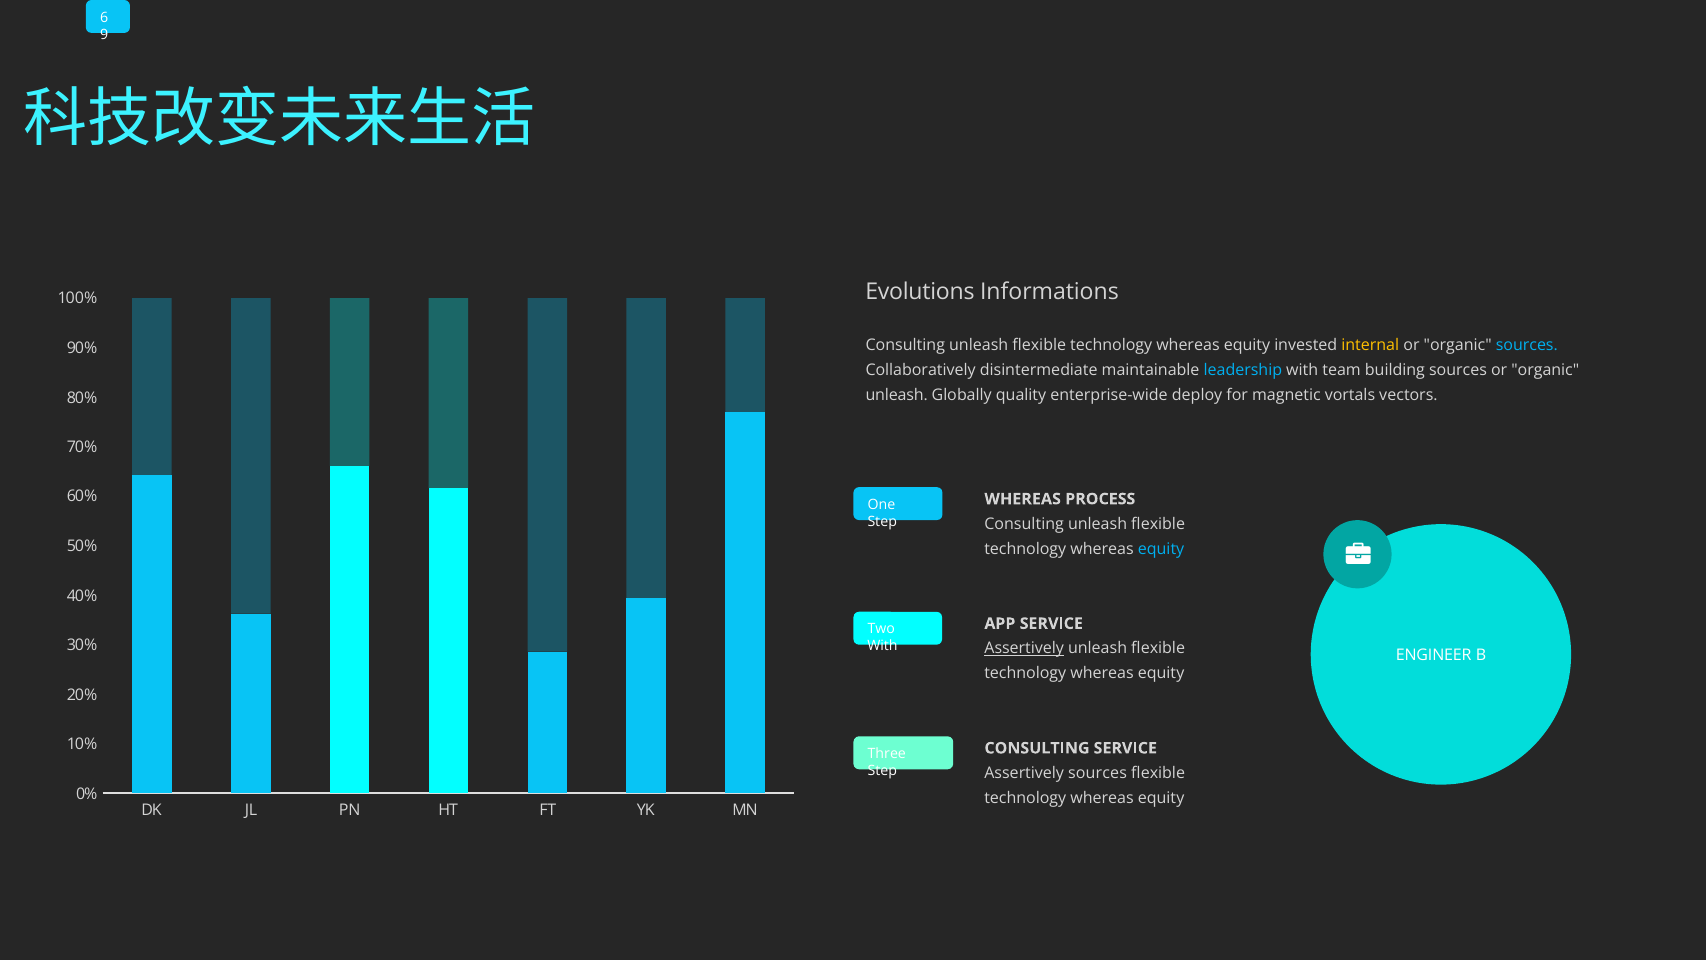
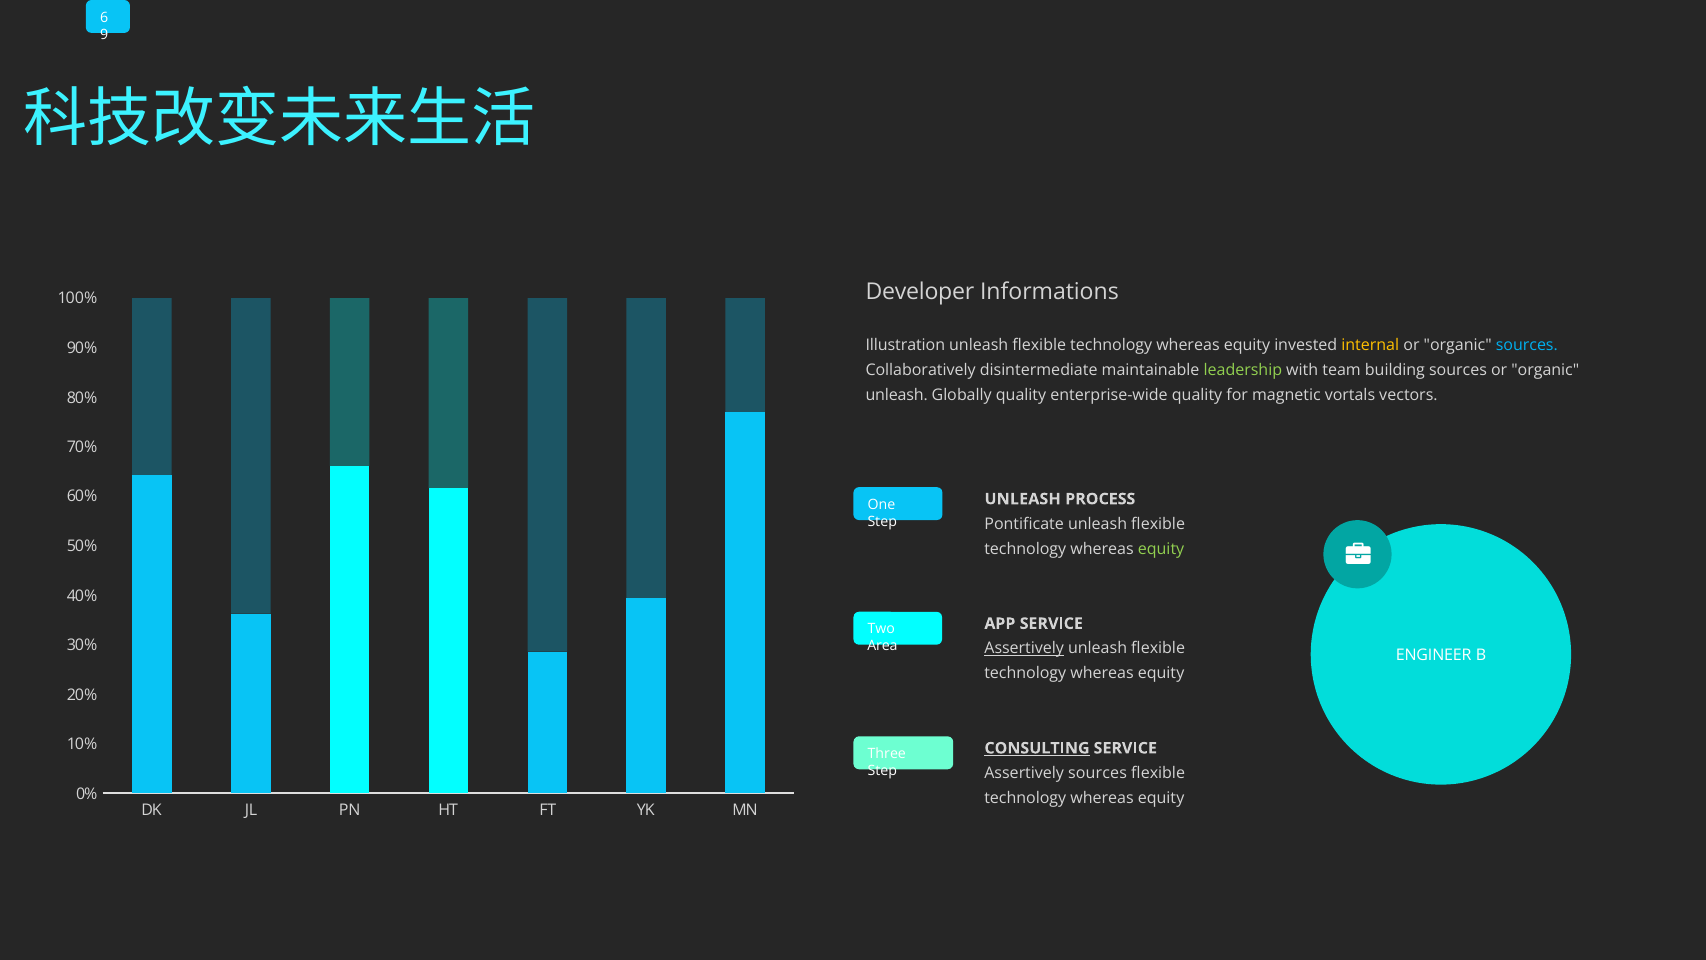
Evolutions: Evolutions -> Developer
Consulting at (905, 345): Consulting -> Illustration
leadership colour: light blue -> light green
enterprise-wide deploy: deploy -> quality
WHEREAS at (1023, 499): WHEREAS -> UNLEASH
Consulting at (1024, 524): Consulting -> Pontificate
equity at (1161, 549) colour: light blue -> light green
With at (882, 646): With -> Area
CONSULTING at (1037, 748) underline: none -> present
